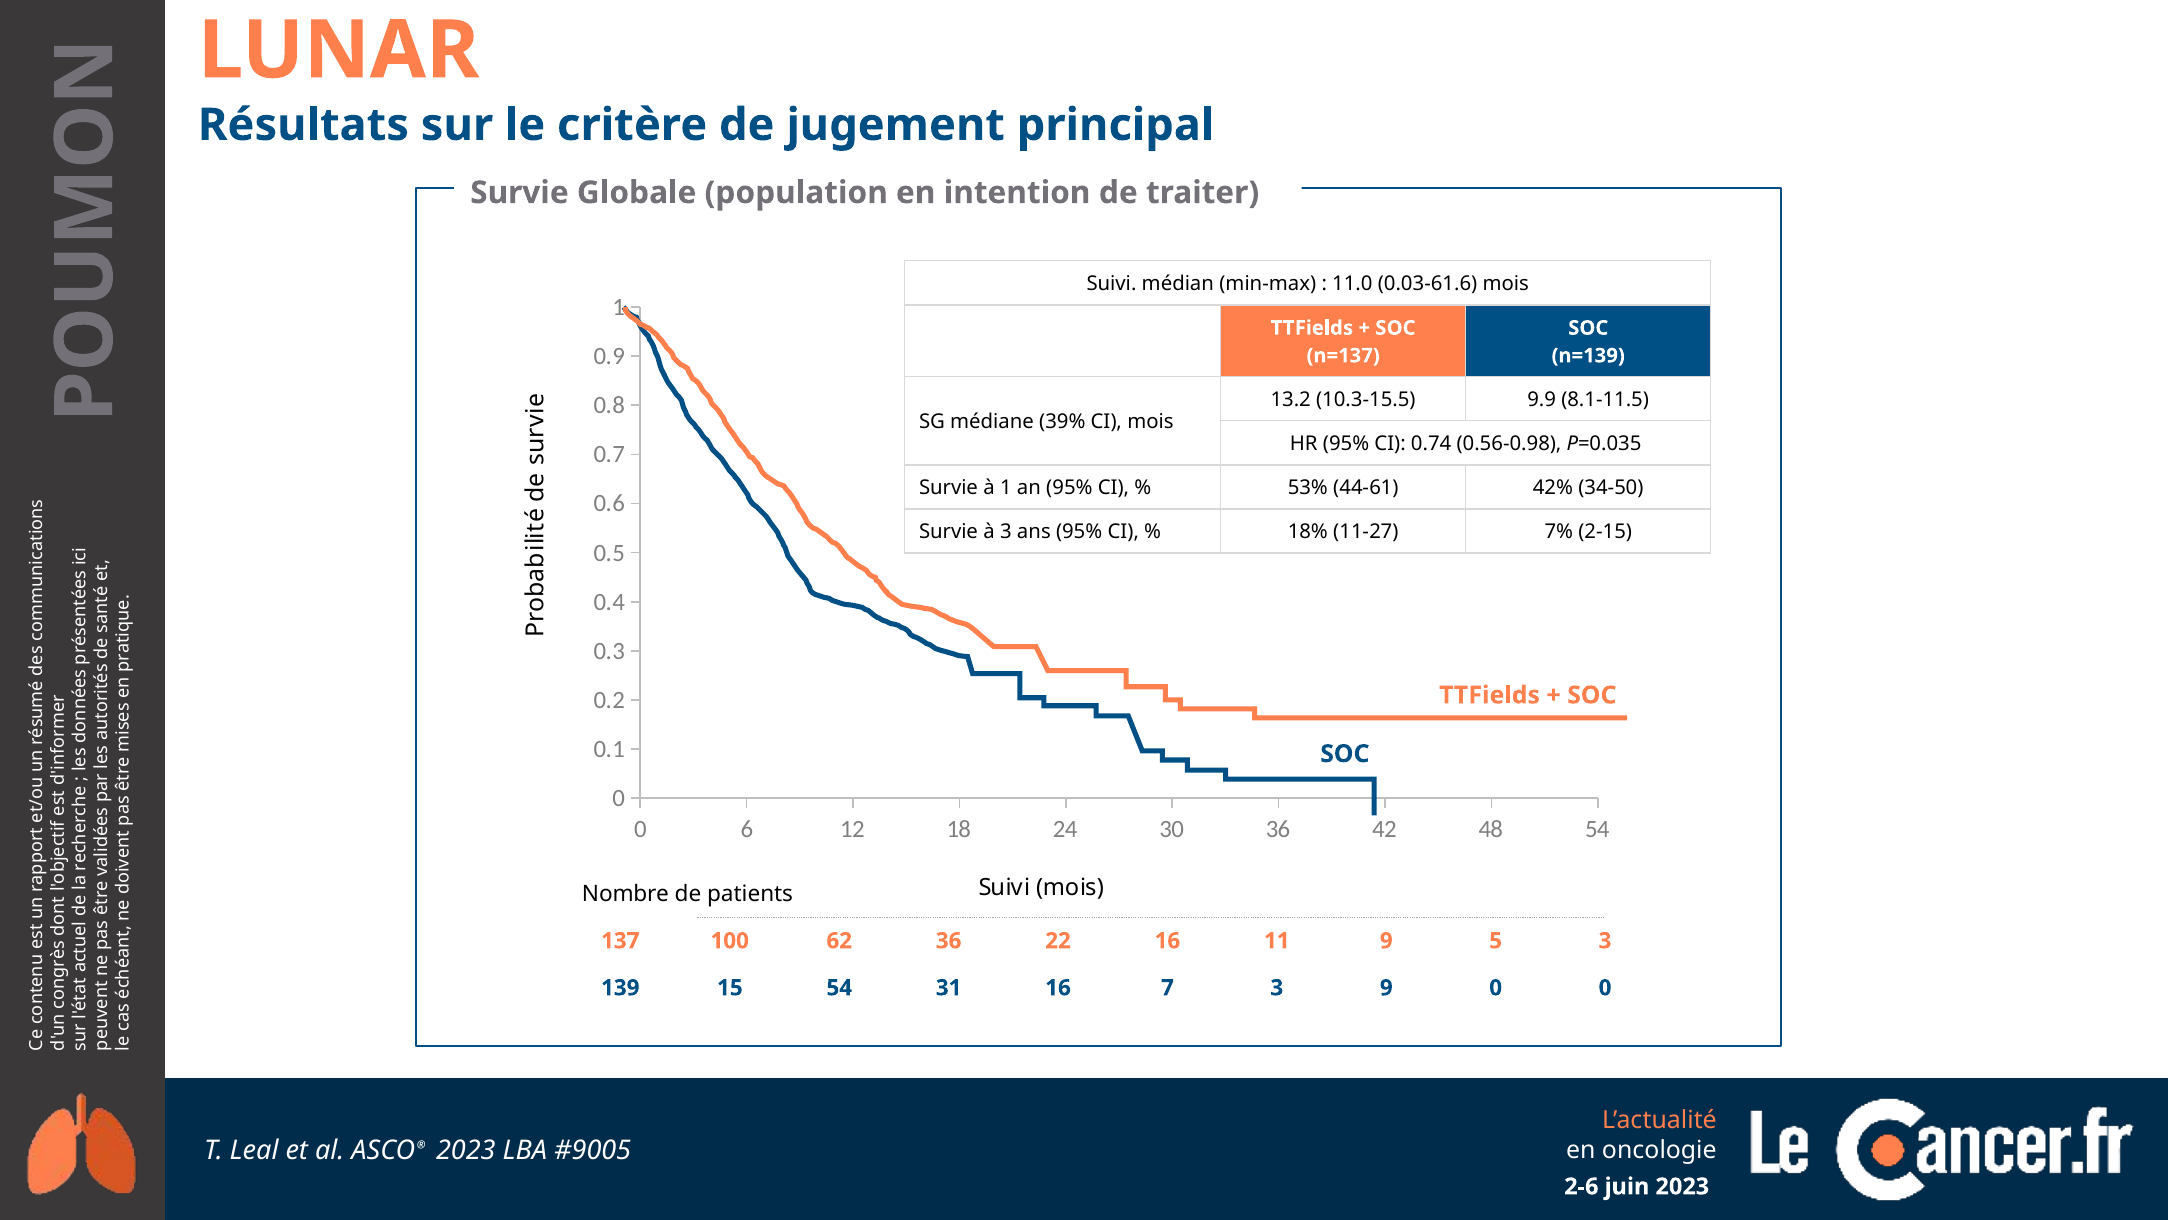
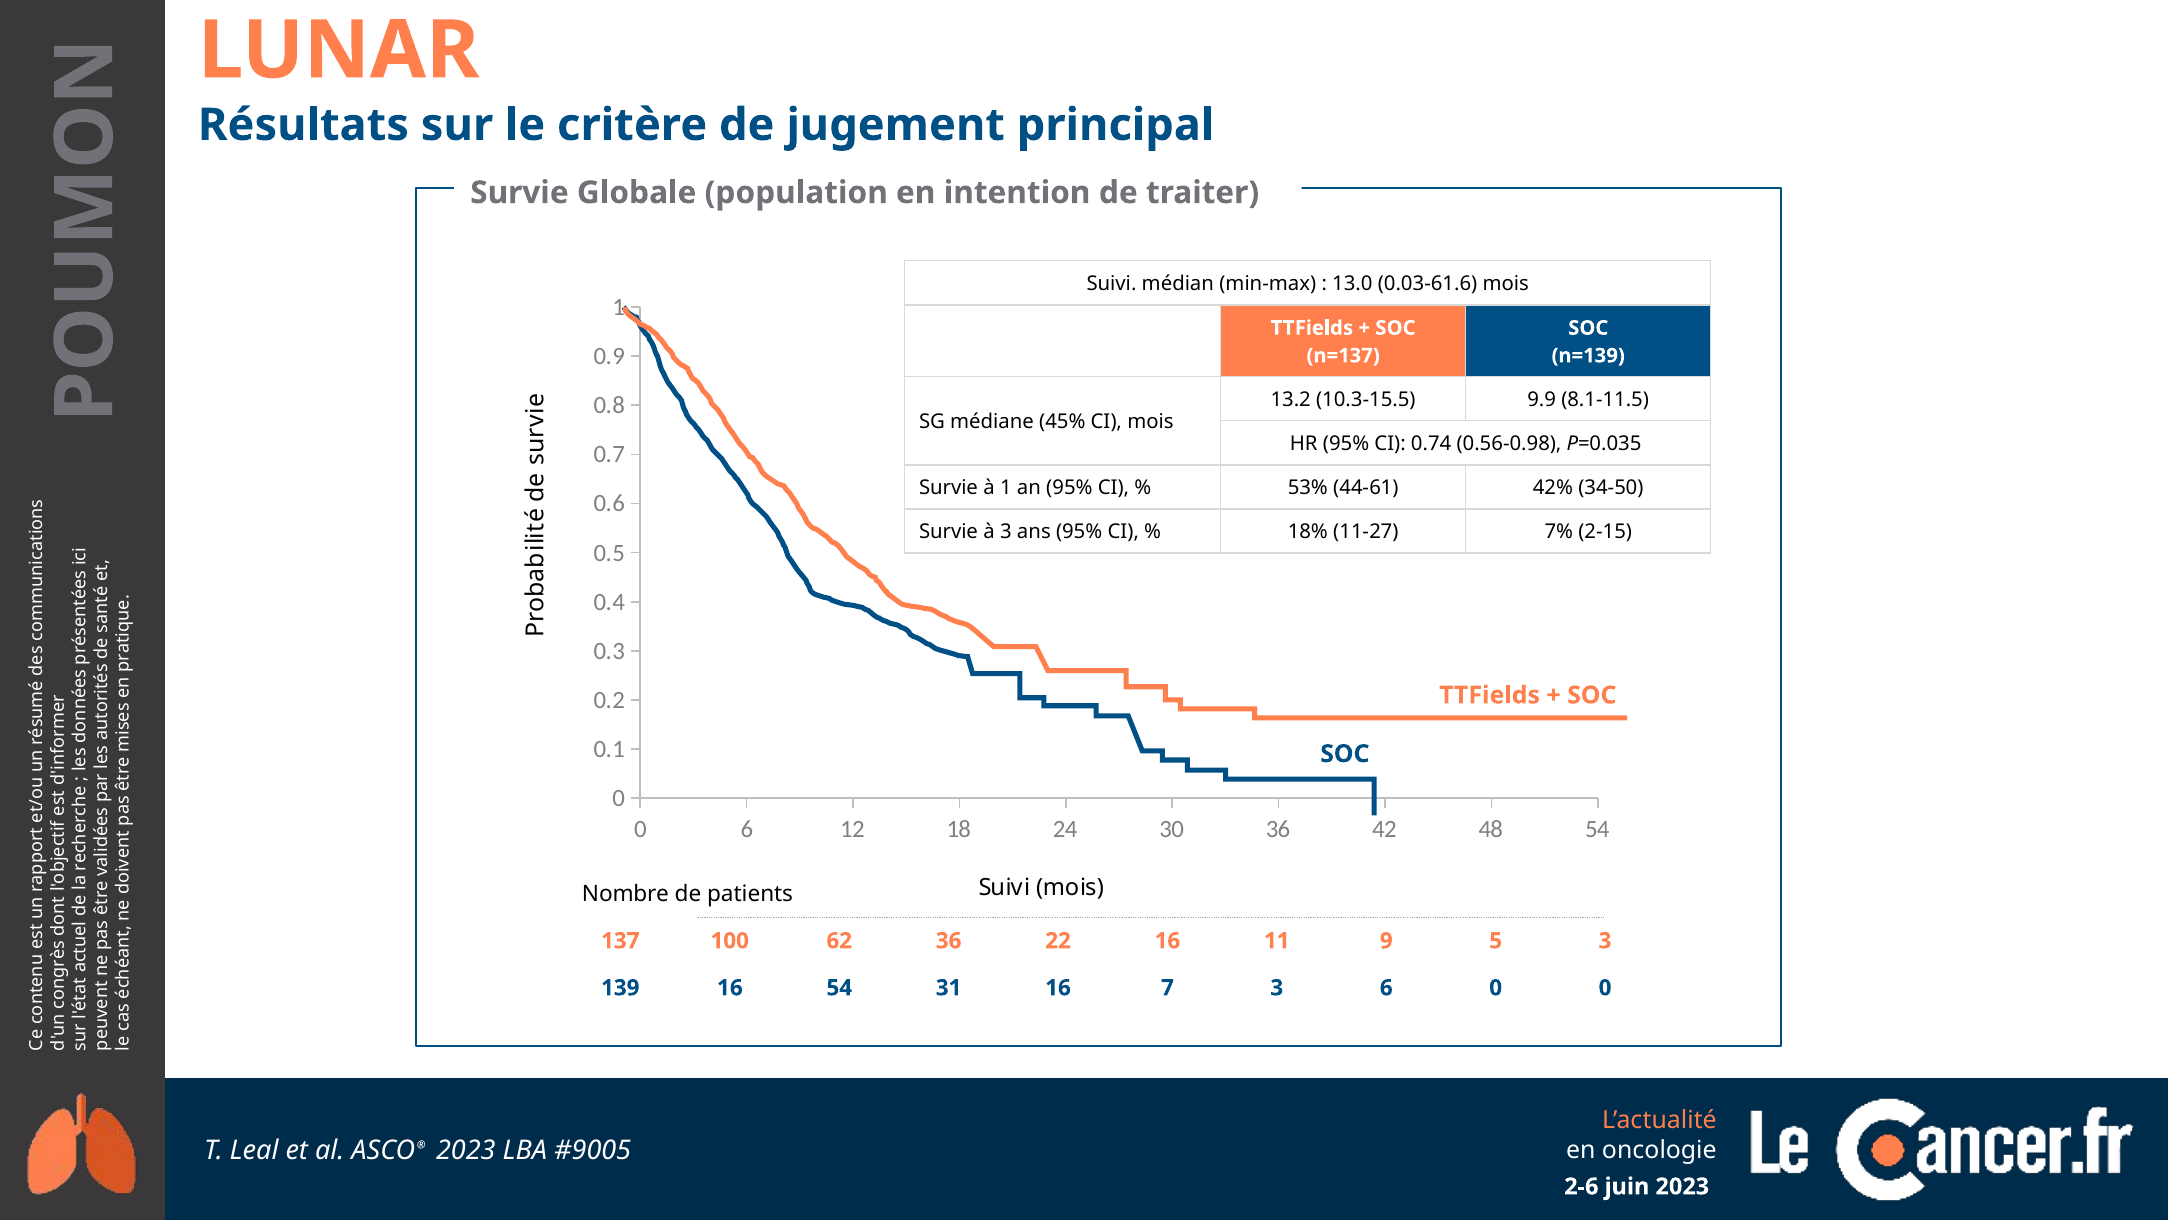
11.0: 11.0 -> 13.0
39%: 39% -> 45%
139 15: 15 -> 16
3 9: 9 -> 6
